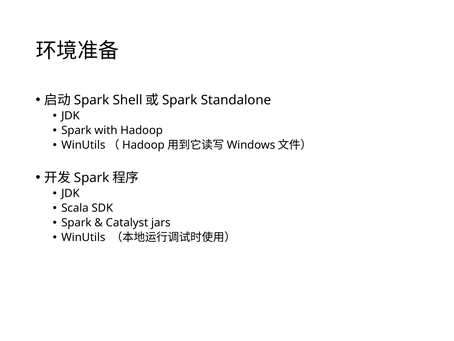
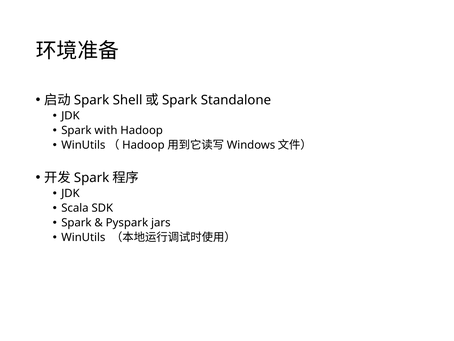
Catalyst: Catalyst -> Pyspark
